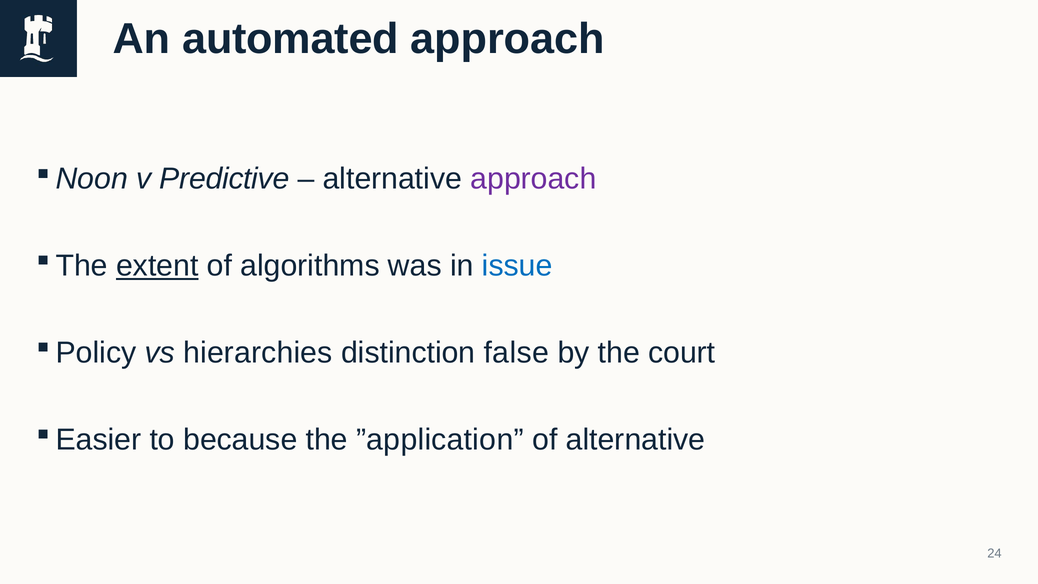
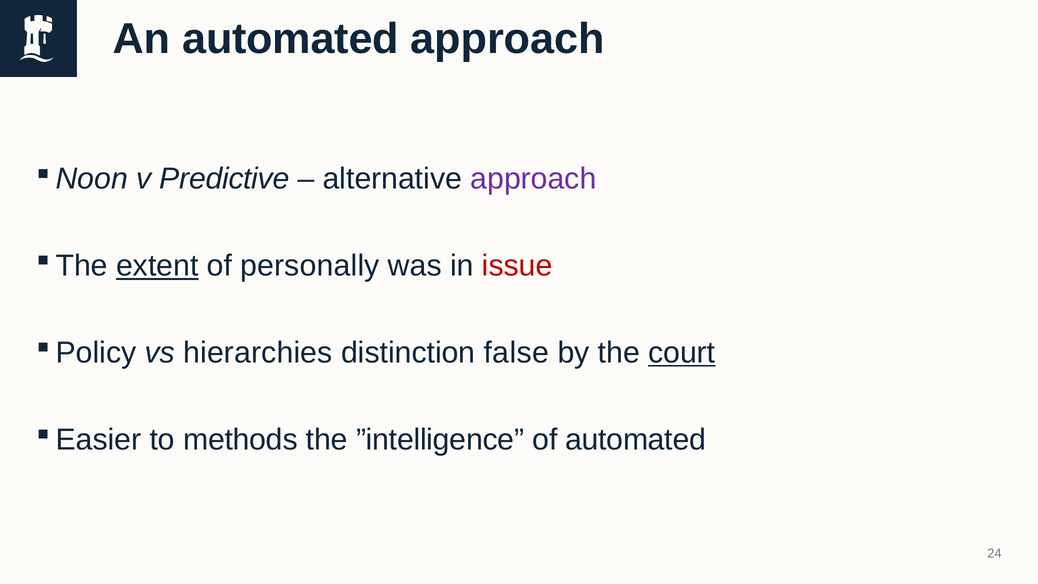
algorithms: algorithms -> personally
issue colour: blue -> red
court underline: none -> present
because: because -> methods
”application: ”application -> ”intelligence
of alternative: alternative -> automated
